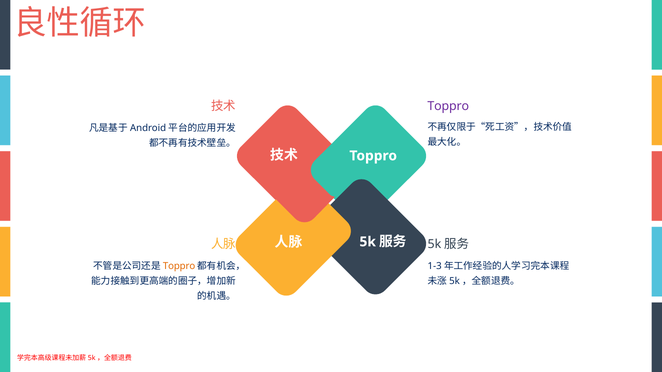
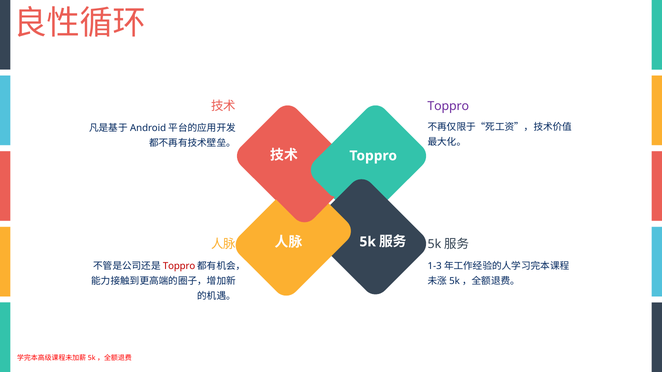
Toppro at (179, 266) colour: orange -> red
